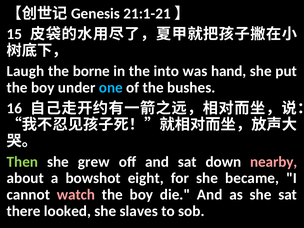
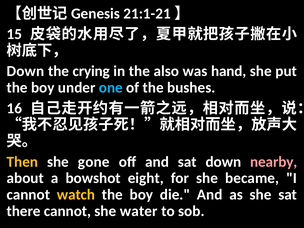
Laugh at (25, 71): Laugh -> Down
borne: borne -> crying
into: into -> also
Then colour: light green -> yellow
grew: grew -> gone
watch colour: pink -> yellow
there looked: looked -> cannot
slaves: slaves -> water
